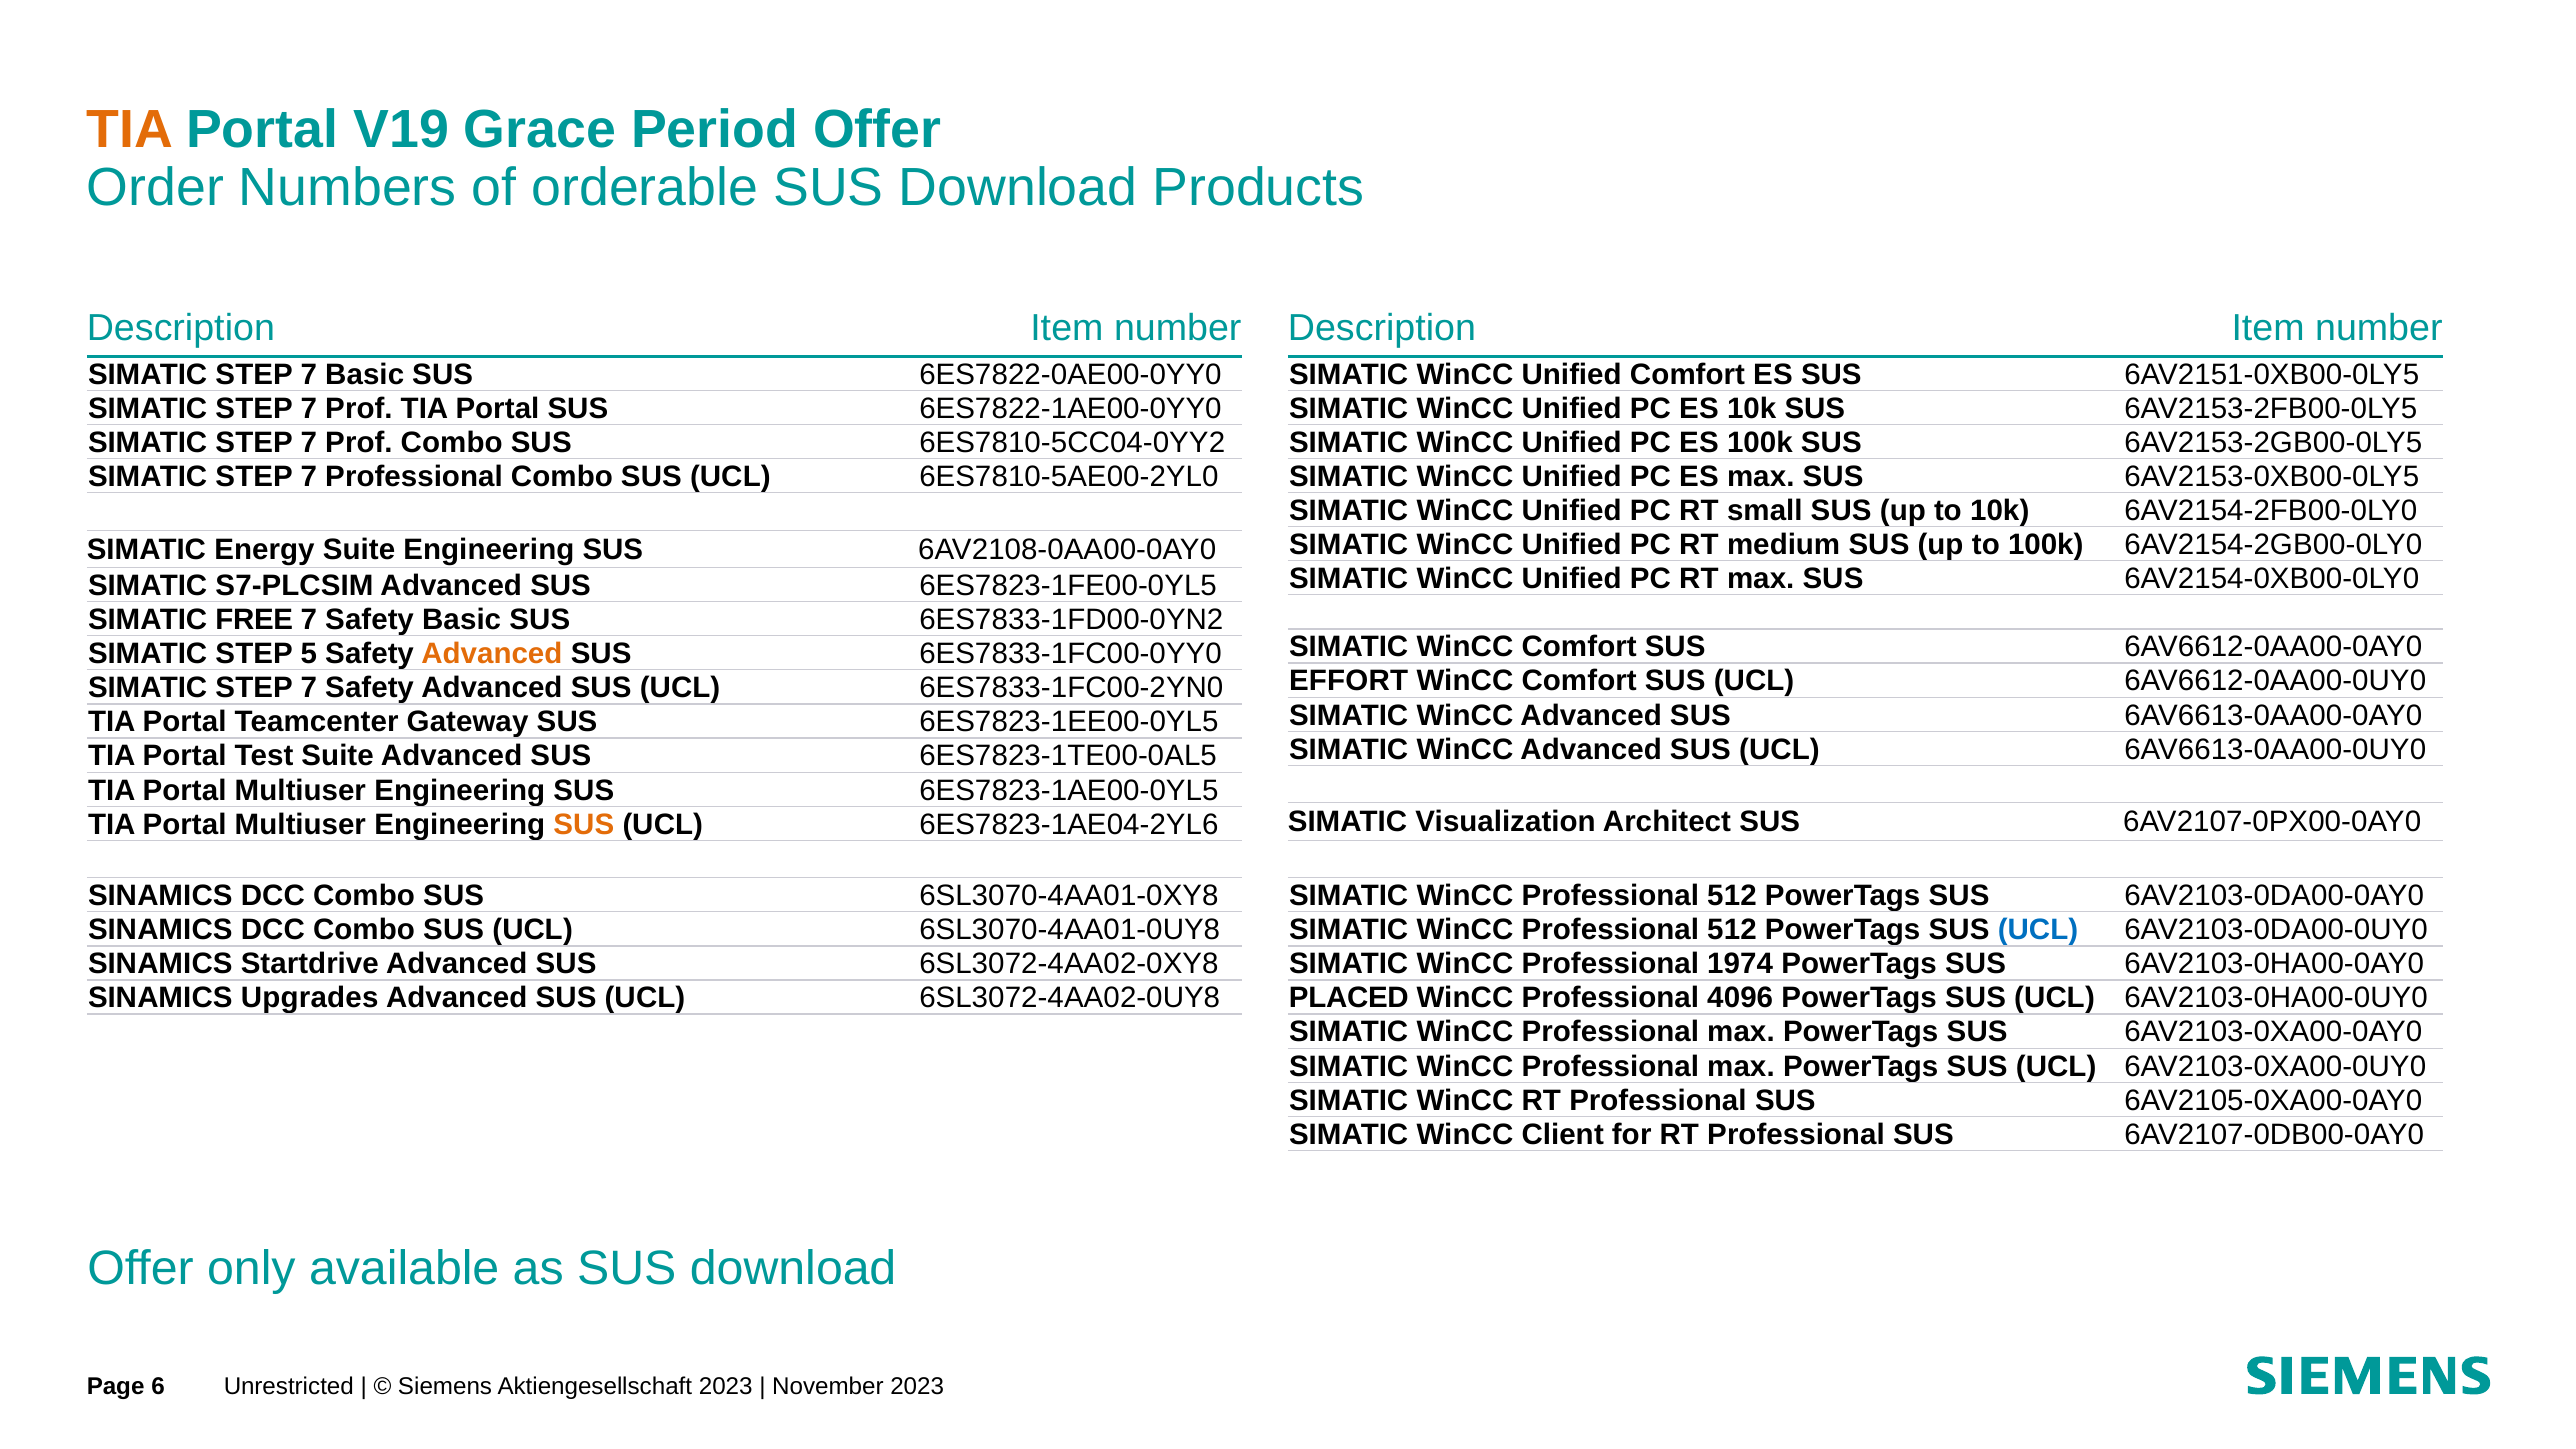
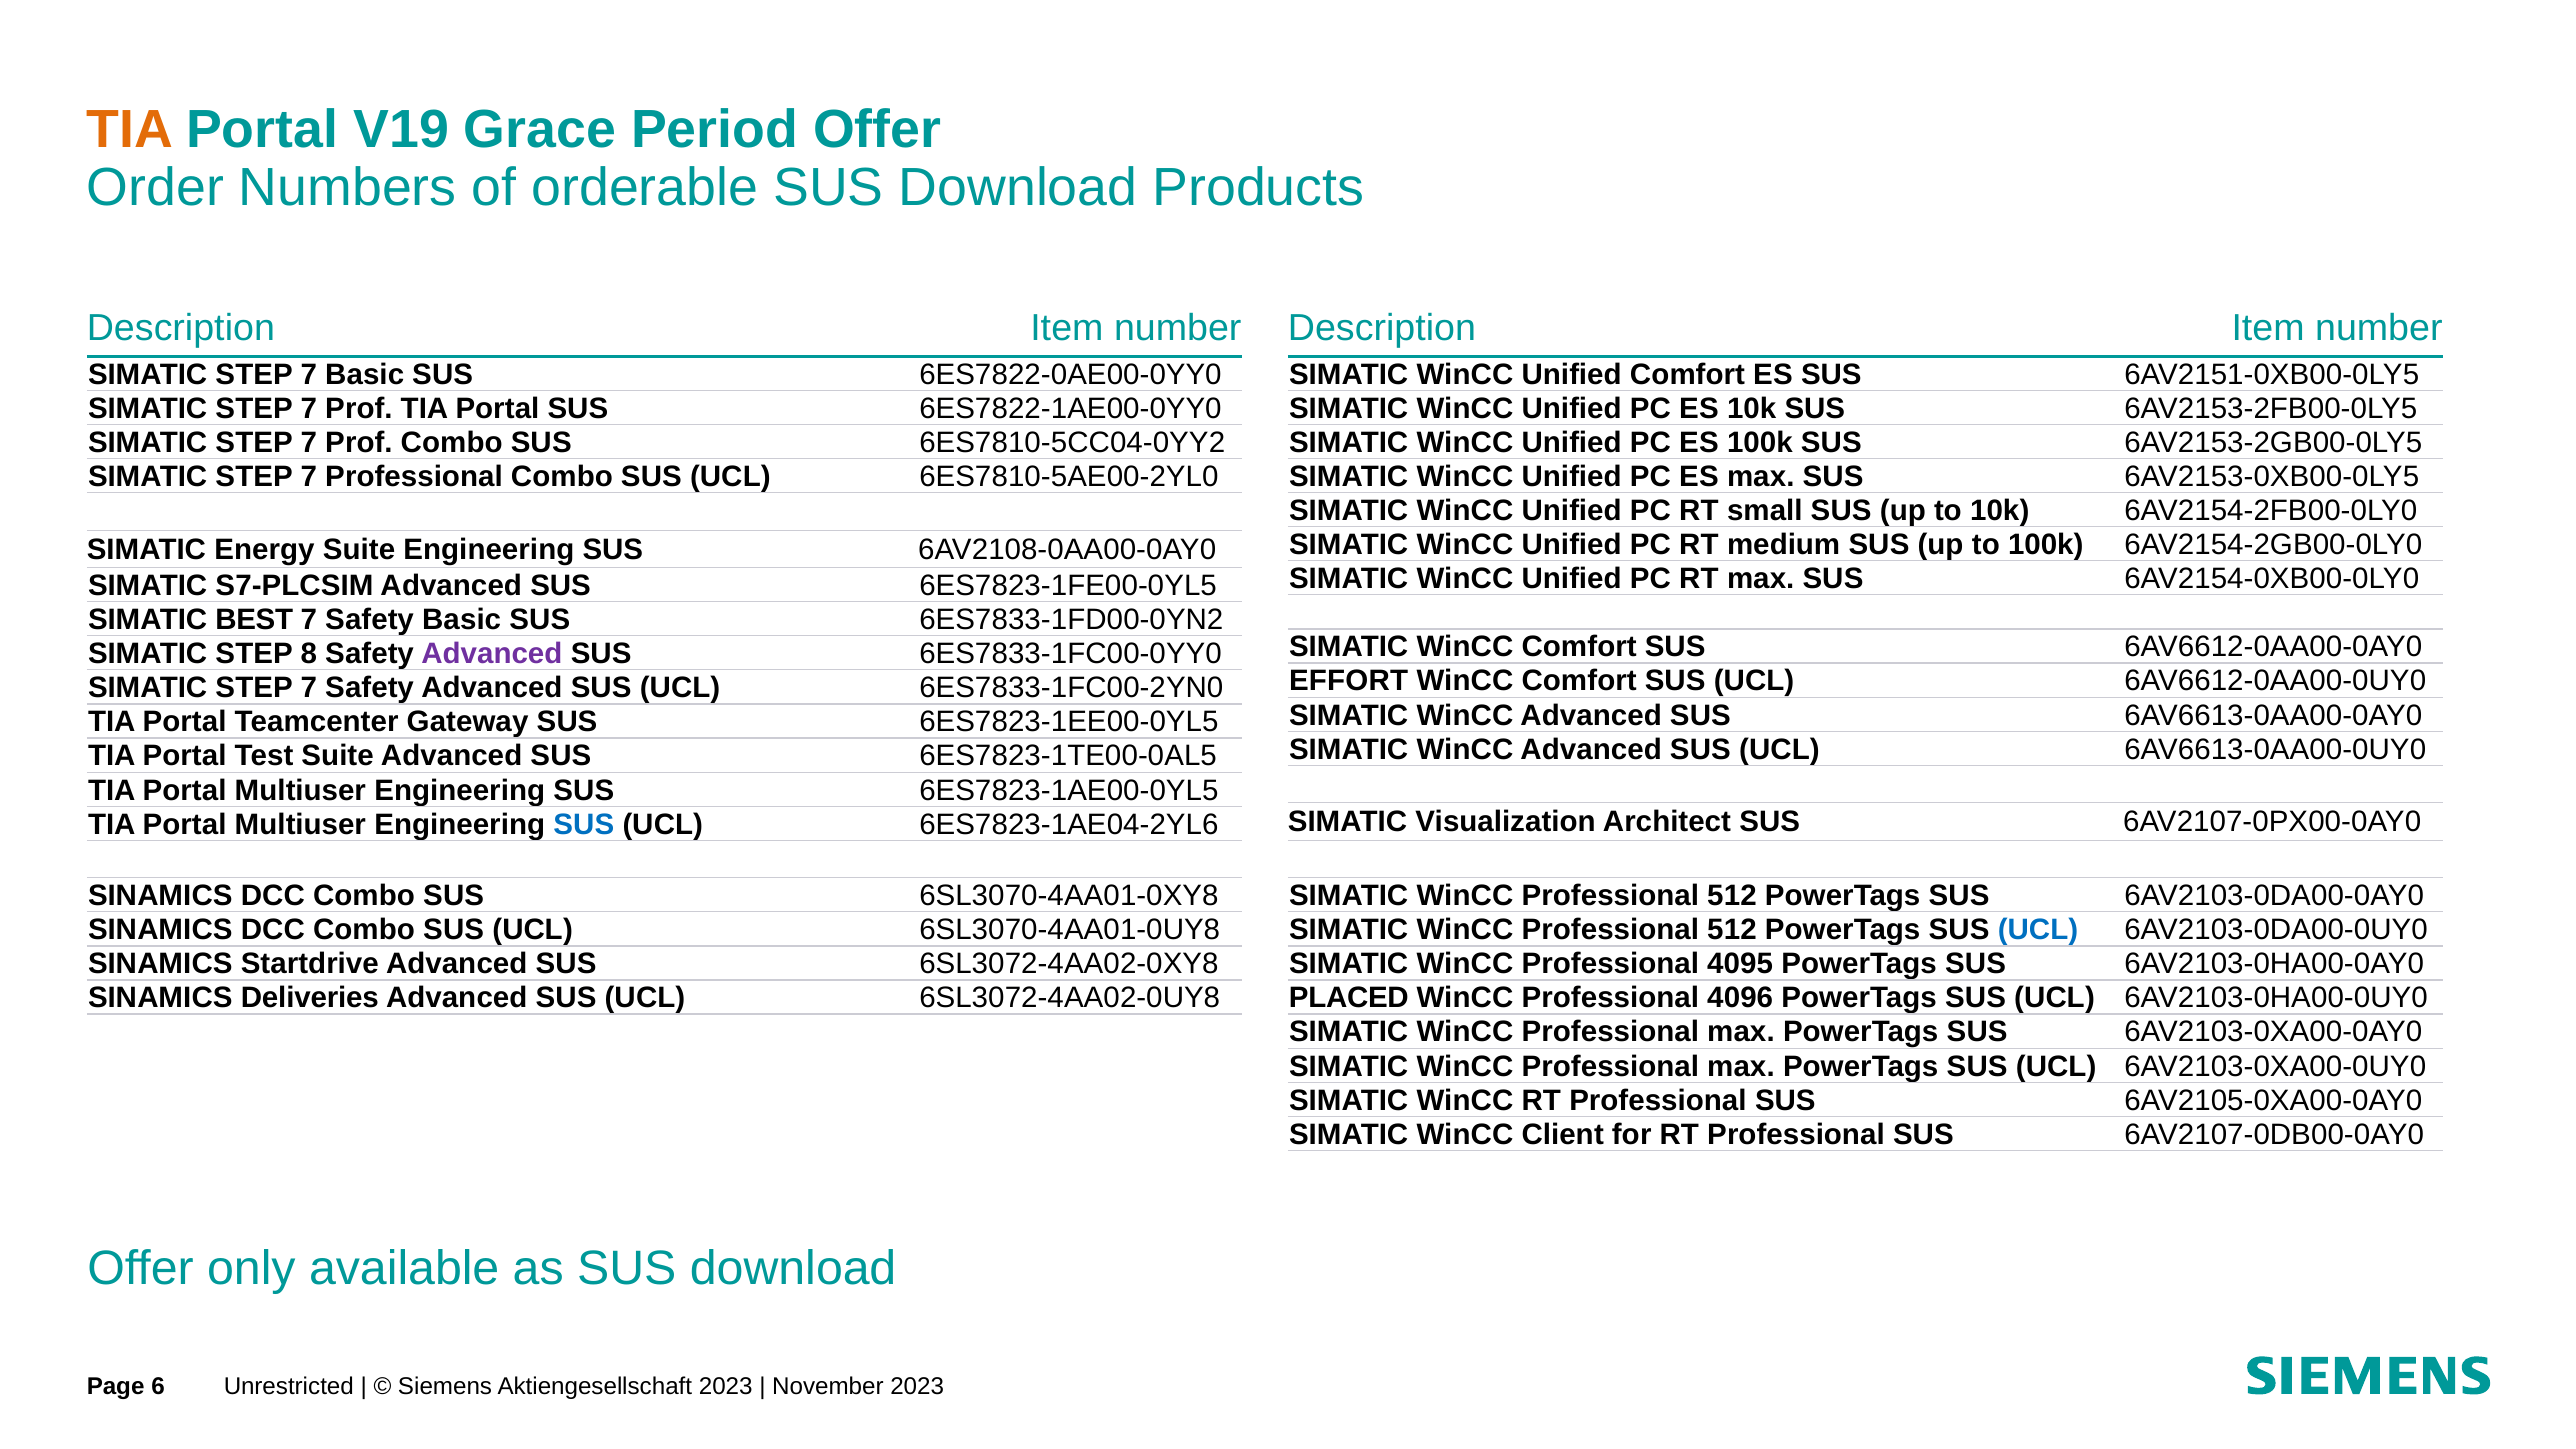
FREE: FREE -> BEST
5: 5 -> 8
Advanced at (492, 654) colour: orange -> purple
SUS at (584, 824) colour: orange -> blue
1974: 1974 -> 4095
Upgrades: Upgrades -> Deliveries
